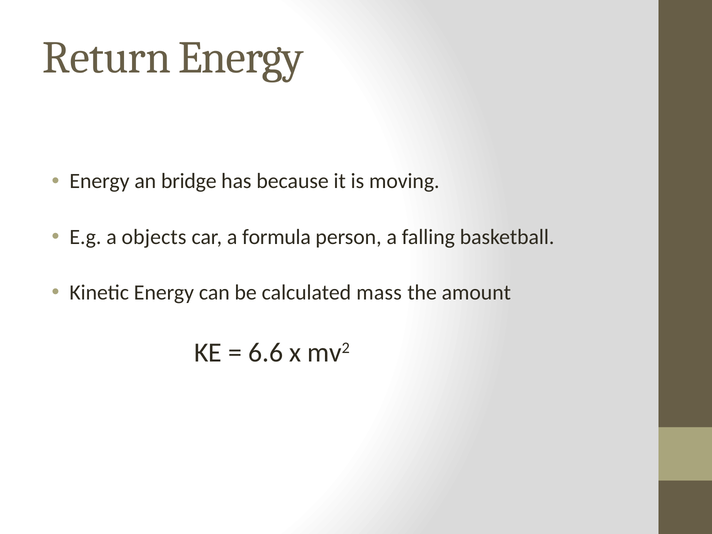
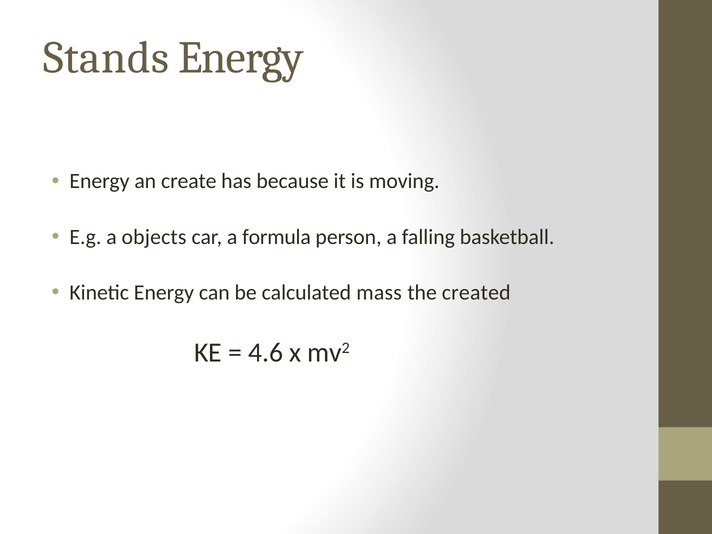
Return: Return -> Stands
bridge: bridge -> create
amount: amount -> created
6.6: 6.6 -> 4.6
